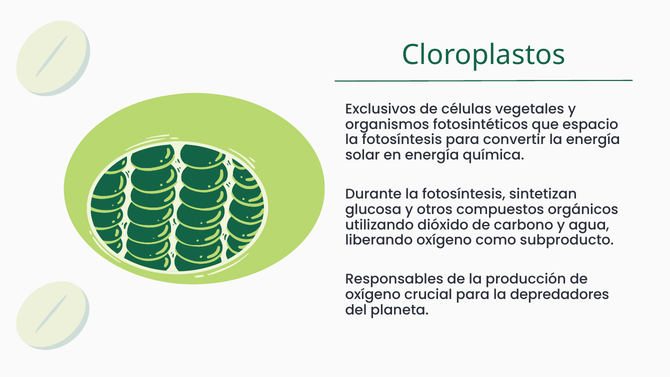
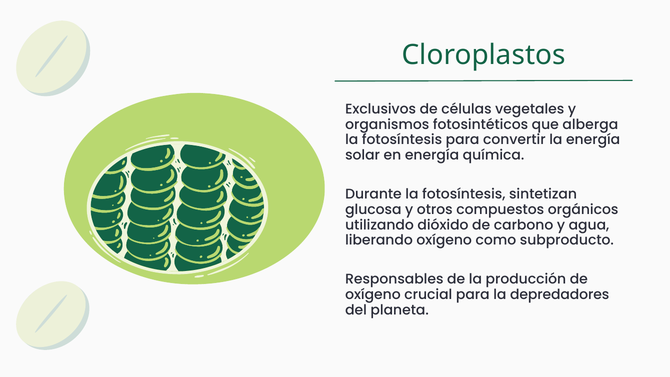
espacio: espacio -> alberga
